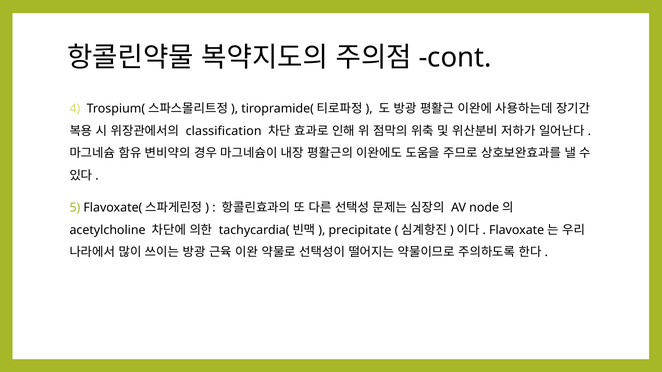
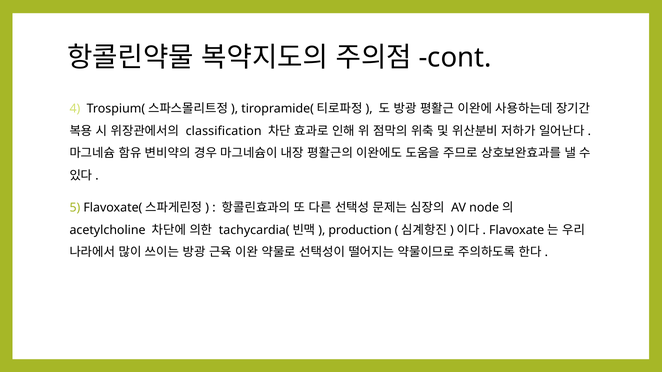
precipitate: precipitate -> production
